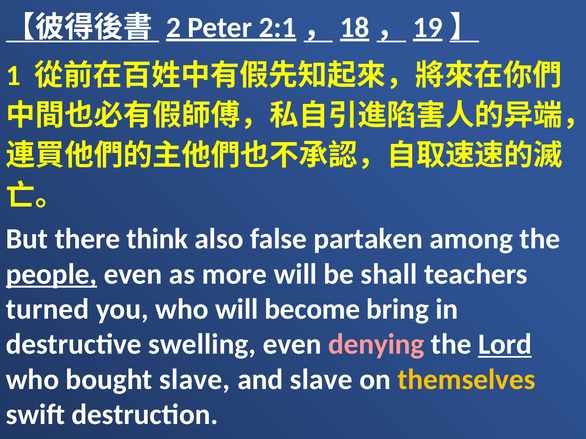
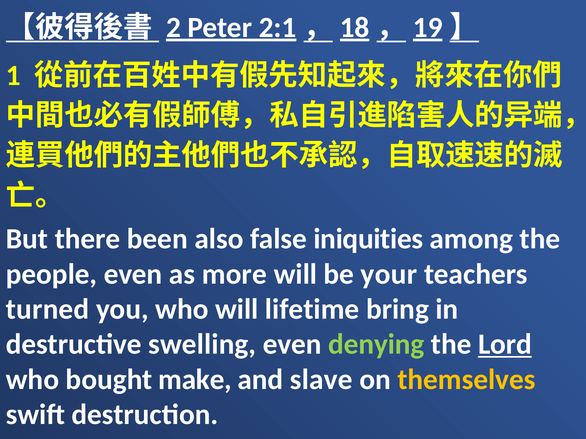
think: think -> been
partaken: partaken -> iniquities
people underline: present -> none
shall: shall -> your
become: become -> lifetime
denying colour: pink -> light green
bought slave: slave -> make
